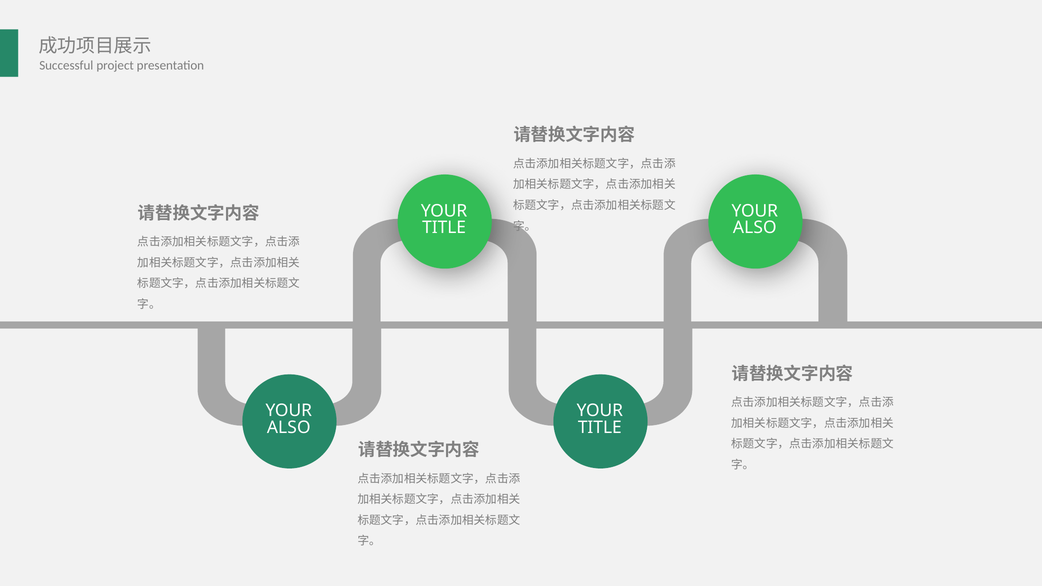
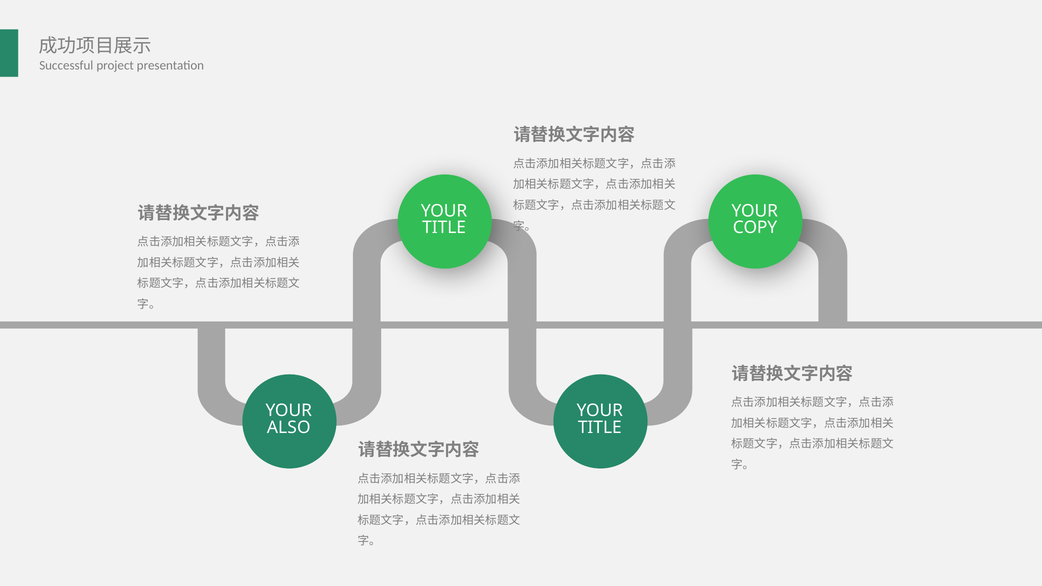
ALSO at (755, 228): ALSO -> COPY
